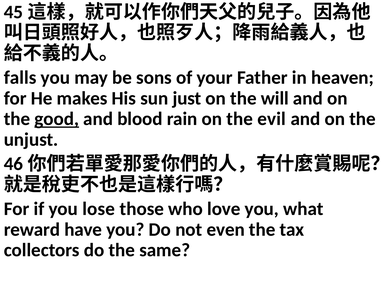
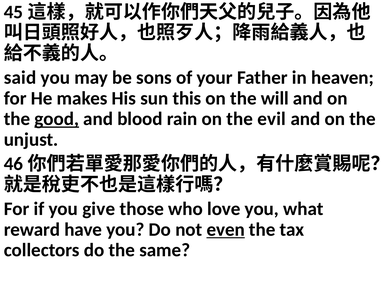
falls: falls -> said
just: just -> this
lose: lose -> give
even underline: none -> present
